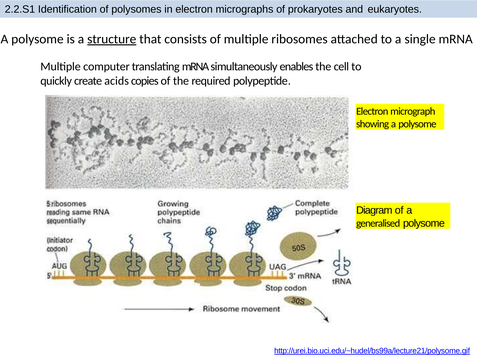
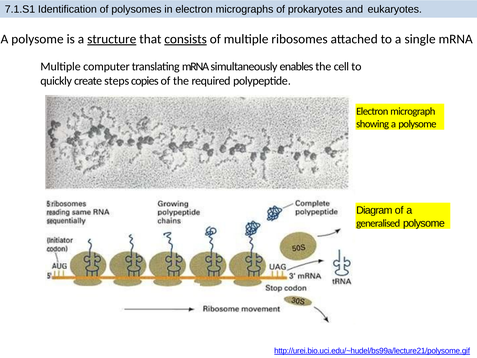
2.2.S1: 2.2.S1 -> 7.1.S1
consists underline: none -> present
acids: acids -> steps
